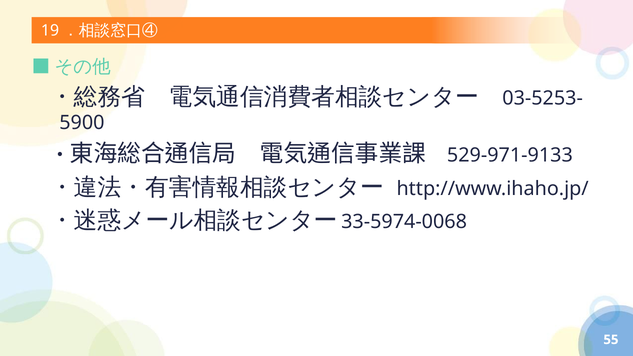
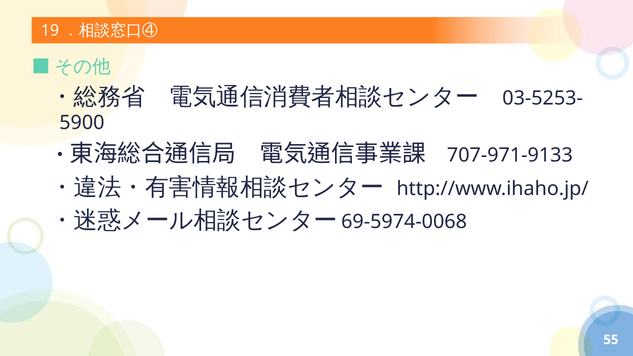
529-971-9133: 529-971-9133 -> 707-971-9133
33-5974-0068: 33-5974-0068 -> 69-5974-0068
